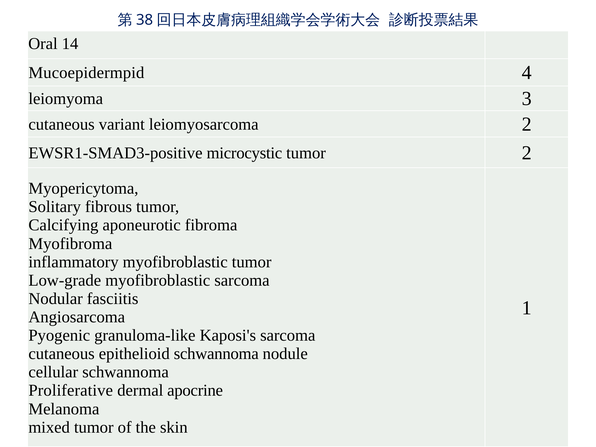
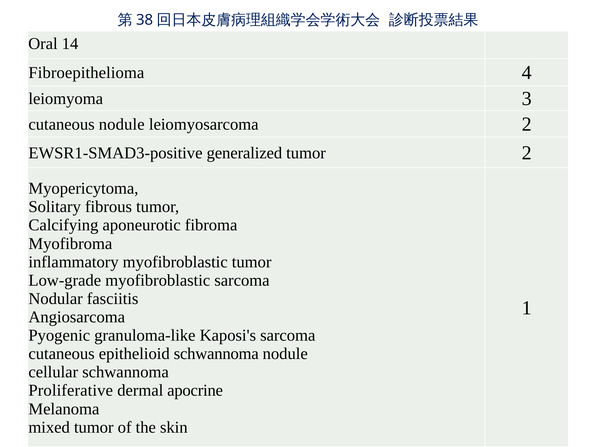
Mucoepidermpid: Mucoepidermpid -> Fibroepithelioma
cutaneous variant: variant -> nodule
microcystic: microcystic -> generalized
